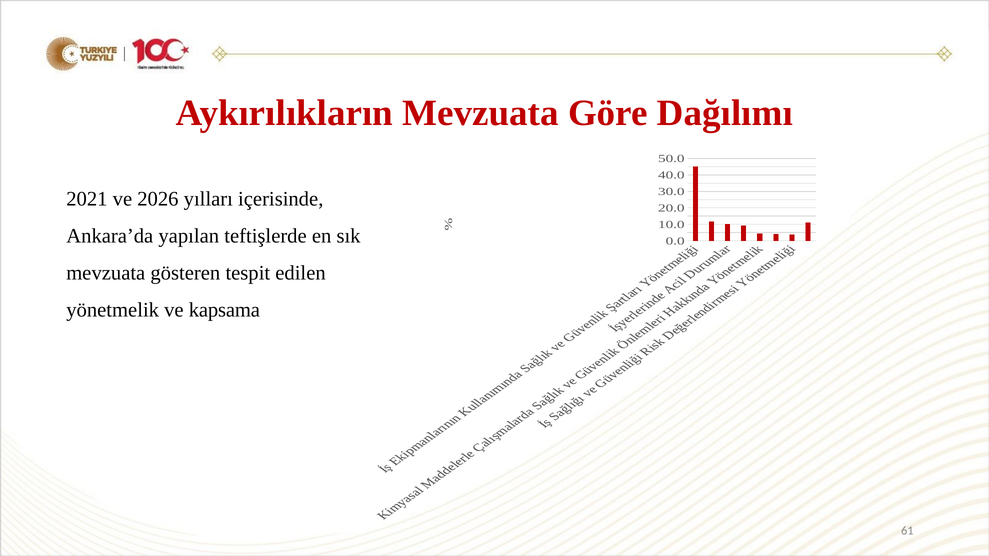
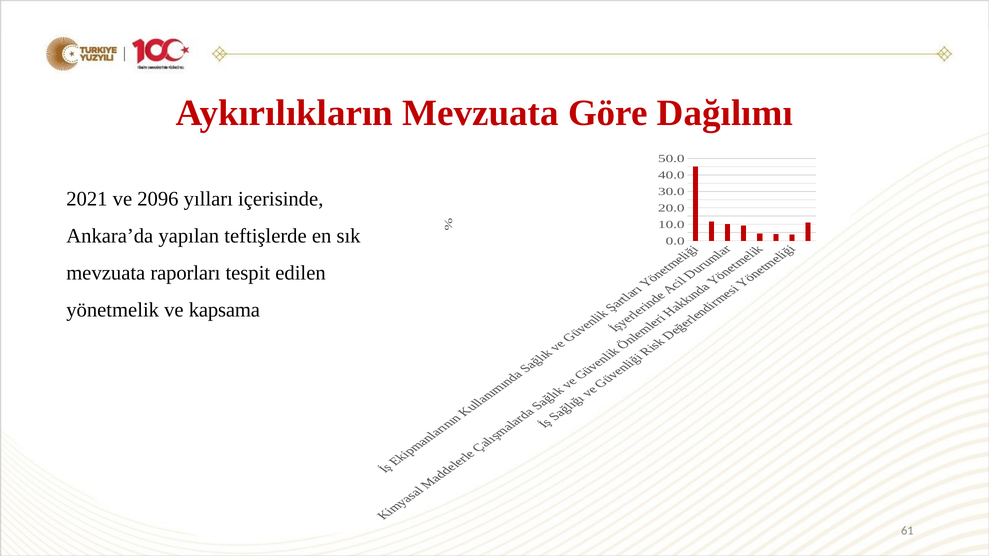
2026: 2026 -> 2096
gösteren: gösteren -> raporları
